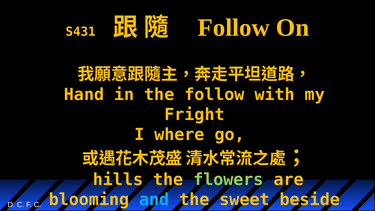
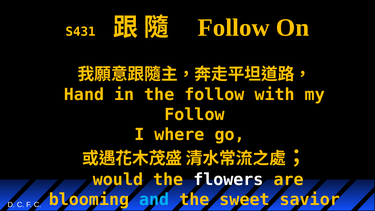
Fright at (194, 114): Fright -> Follow
hills: hills -> would
flowers colour: light green -> white
beside: beside -> savior
